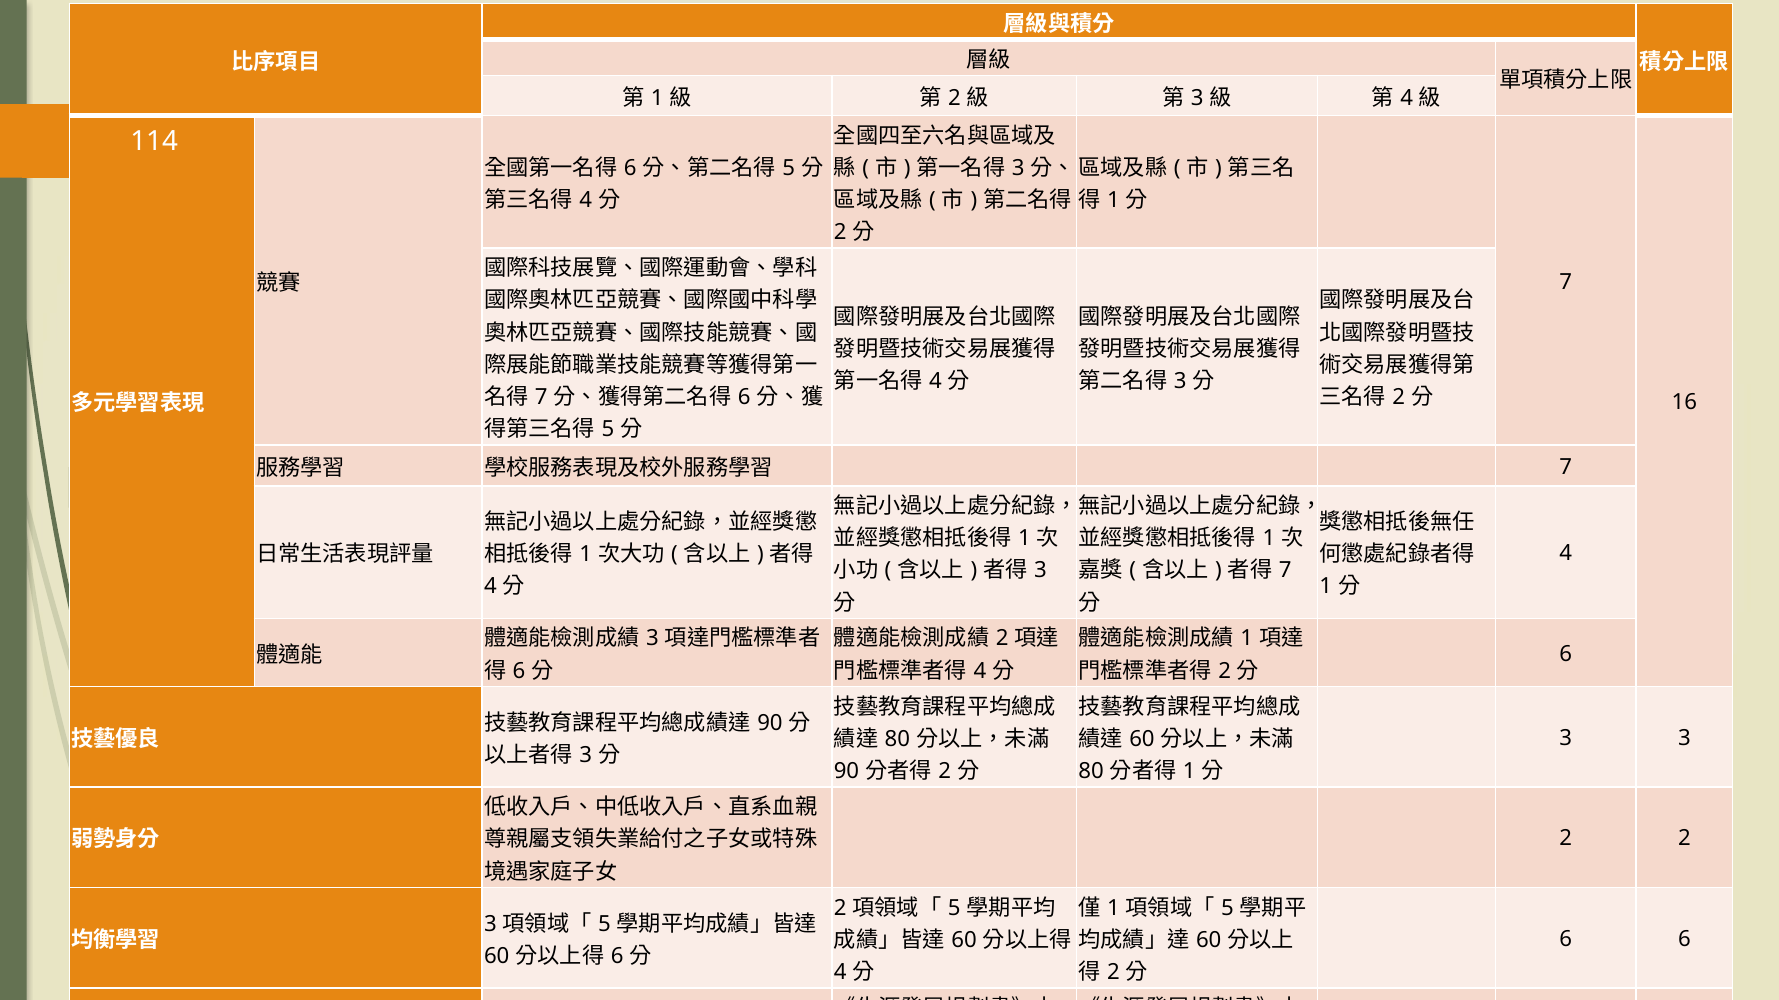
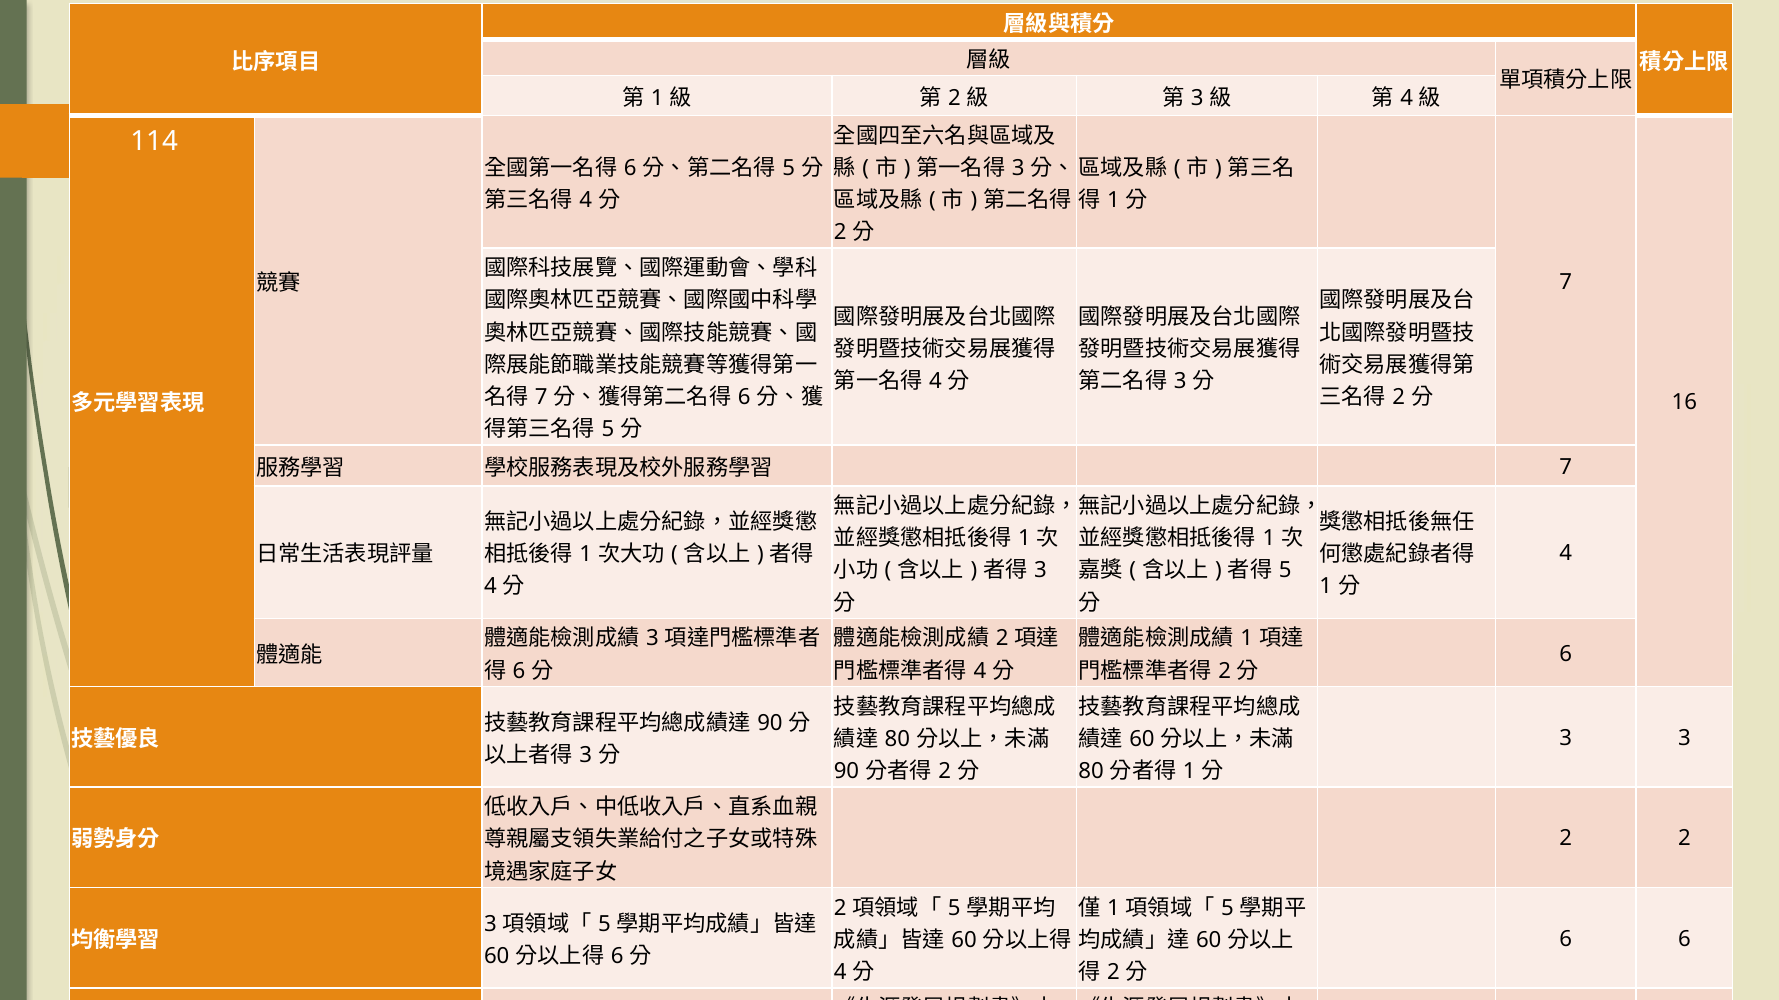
7 at (1285, 571): 7 -> 5
